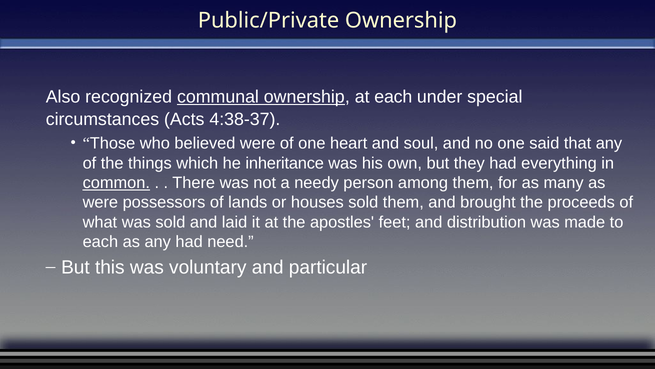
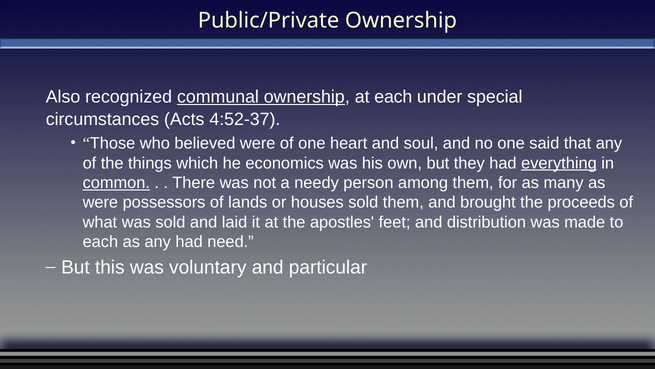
4:38-37: 4:38-37 -> 4:52-37
inheritance: inheritance -> economics
everything underline: none -> present
